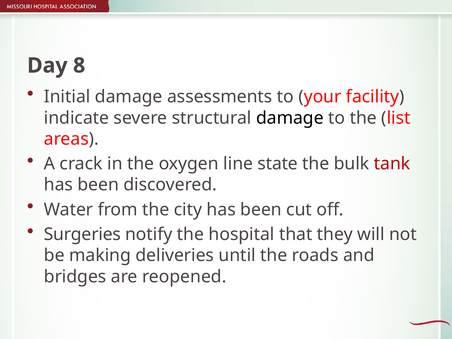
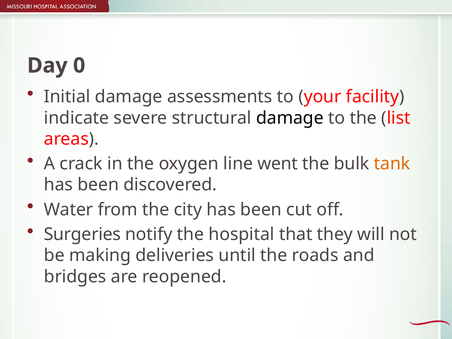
8: 8 -> 0
state: state -> went
tank colour: red -> orange
